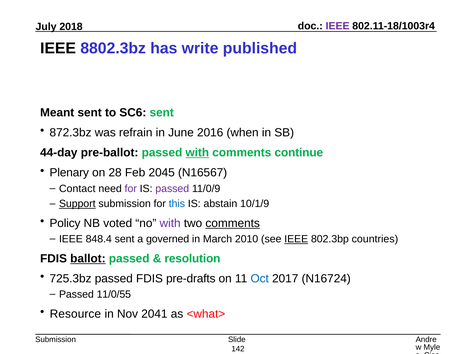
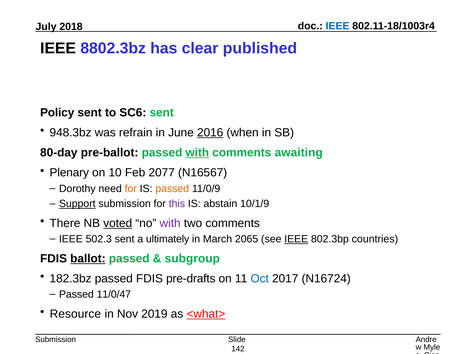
IEEE at (338, 26) colour: purple -> blue
write: write -> clear
Meant: Meant -> Policy
872.3bz: 872.3bz -> 948.3bz
2016 underline: none -> present
44-day: 44-day -> 80-day
continue: continue -> awaiting
28: 28 -> 10
2045: 2045 -> 2077
Contact: Contact -> Dorothy
for at (131, 189) colour: purple -> orange
passed at (172, 189) colour: purple -> orange
this colour: blue -> purple
Policy: Policy -> There
voted underline: none -> present
comments at (233, 223) underline: present -> none
848.4: 848.4 -> 502.3
governed: governed -> ultimately
2010: 2010 -> 2065
resolution: resolution -> subgroup
725.3bz: 725.3bz -> 182.3bz
11/0/55: 11/0/55 -> 11/0/47
2041: 2041 -> 2019
<what> underline: none -> present
